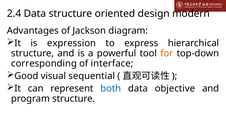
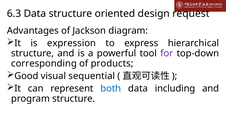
2.4: 2.4 -> 6.3
modern: modern -> request
for colour: orange -> purple
interface: interface -> products
objective: objective -> including
